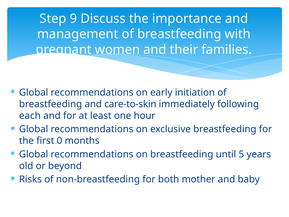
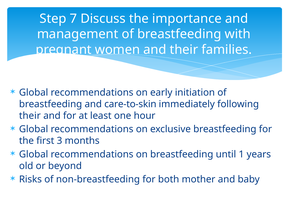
9: 9 -> 7
each at (30, 116): each -> their
0: 0 -> 3
5: 5 -> 1
